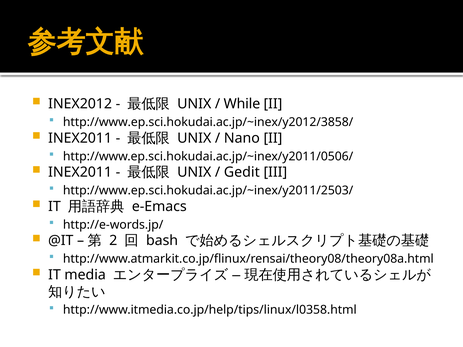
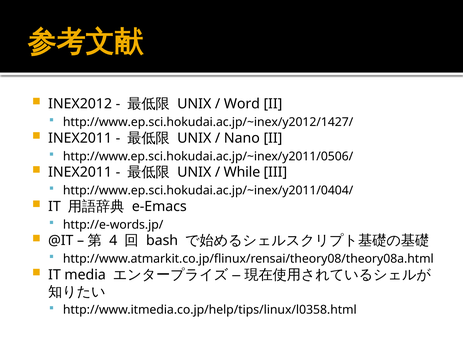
While: While -> Word
http://www.ep.sci.hokudai.ac.jp/~inex/y2012/3858/: http://www.ep.sci.hokudai.ac.jp/~inex/y2012/3858/ -> http://www.ep.sci.hokudai.ac.jp/~inex/y2012/1427/
Gedit: Gedit -> While
http://www.ep.sci.hokudai.ac.jp/~inex/y2011/2503/: http://www.ep.sci.hokudai.ac.jp/~inex/y2011/2503/ -> http://www.ep.sci.hokudai.ac.jp/~inex/y2011/0404/
2: 2 -> 4
